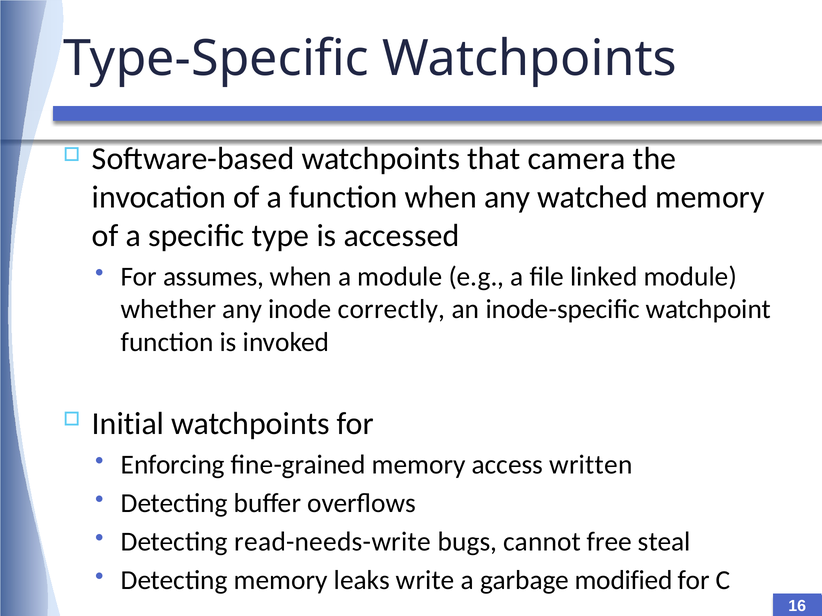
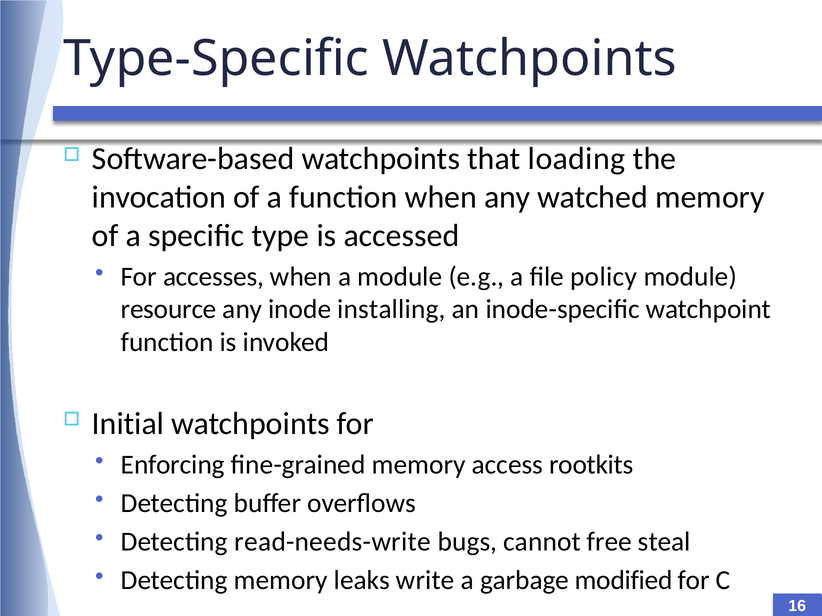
camera: camera -> loading
assumes: assumes -> accesses
linked: linked -> policy
whether: whether -> resource
correctly: correctly -> installing
written: written -> rootkits
